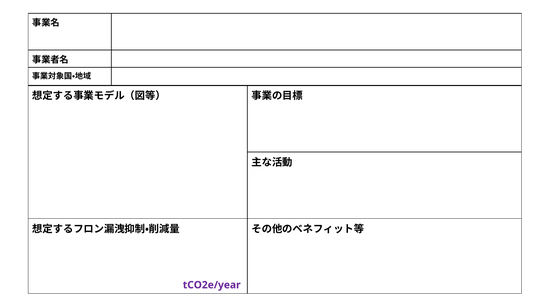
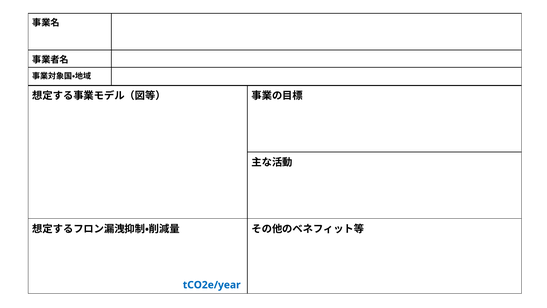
tCO2e/year colour: purple -> blue
